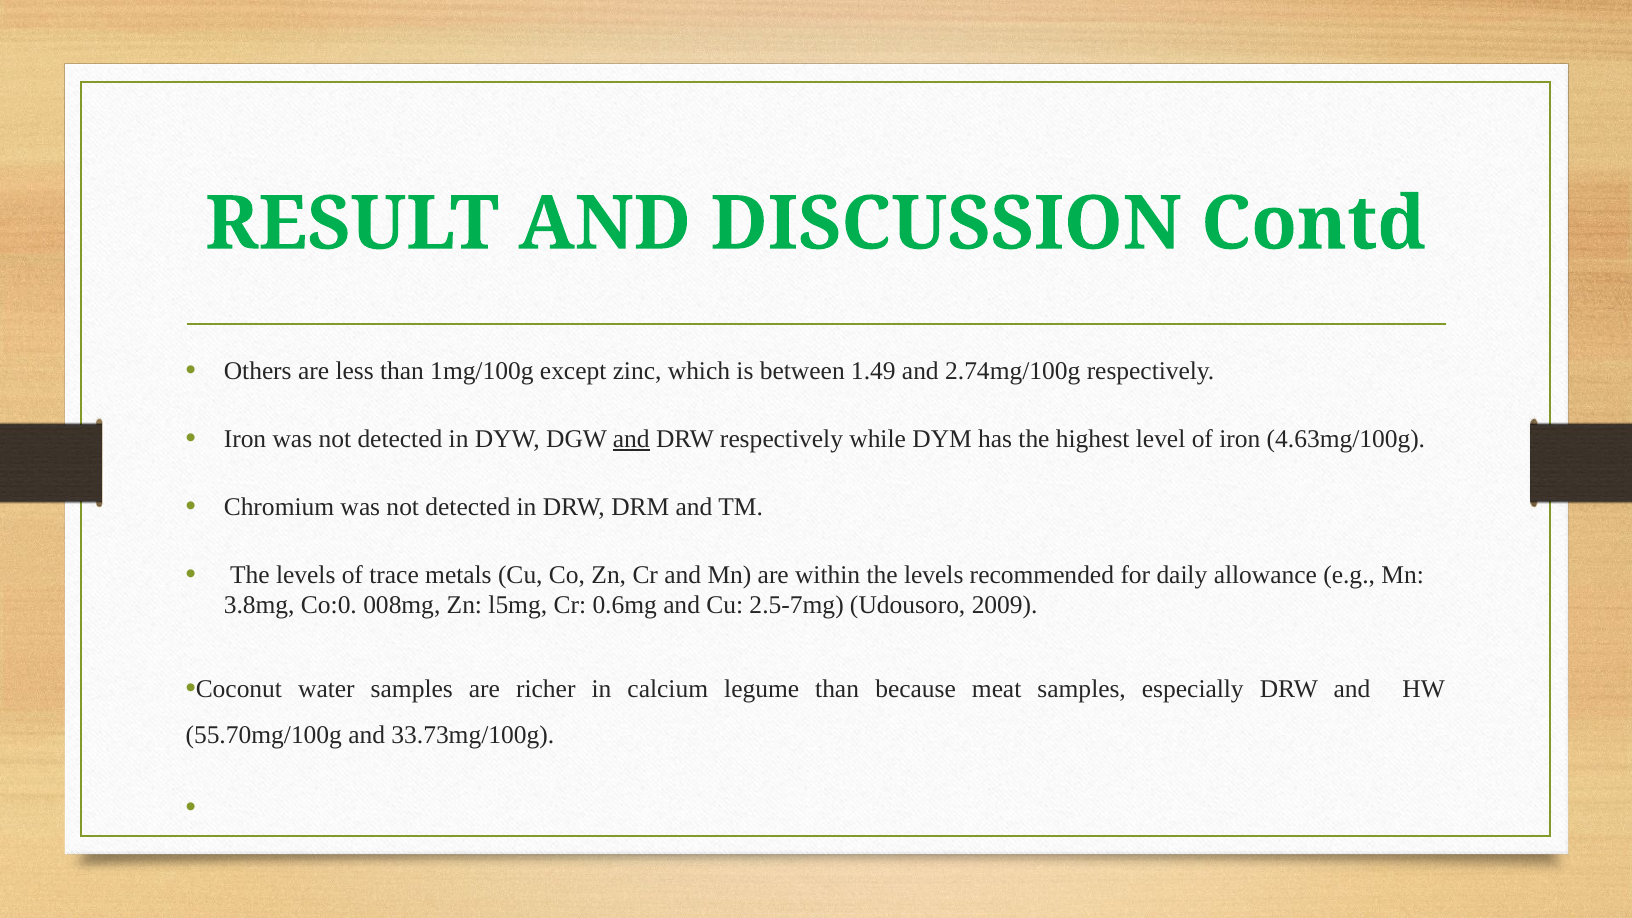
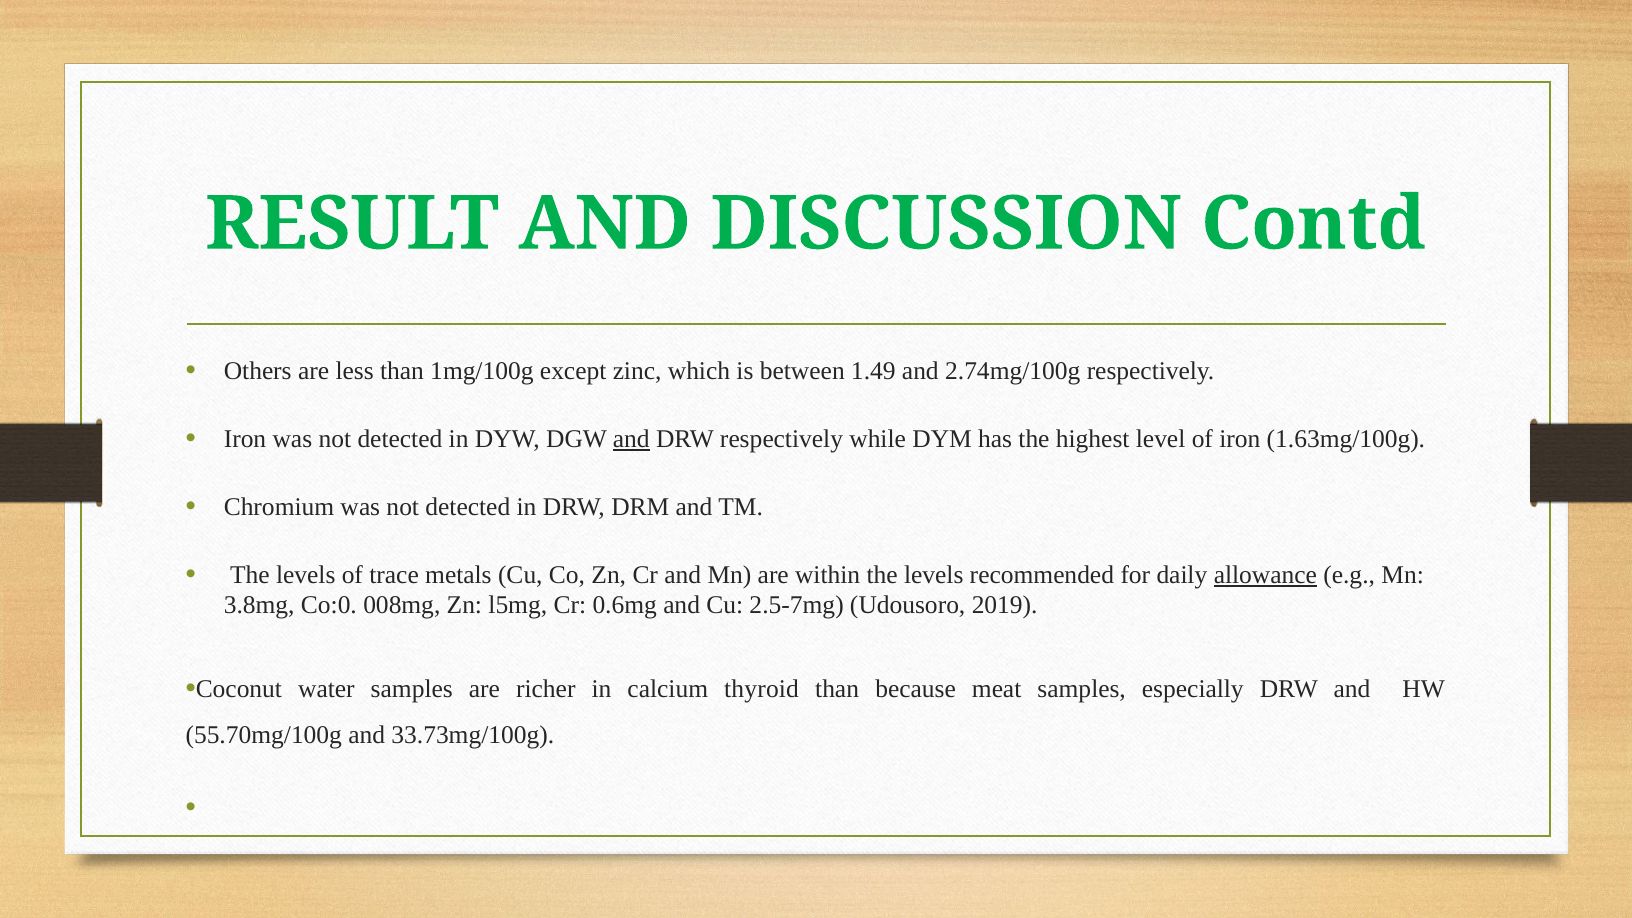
4.63mg/100g: 4.63mg/100g -> 1.63mg/100g
allowance underline: none -> present
2009: 2009 -> 2019
legume: legume -> thyroid
